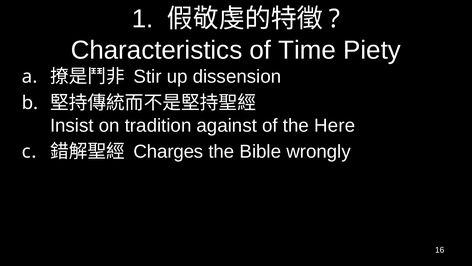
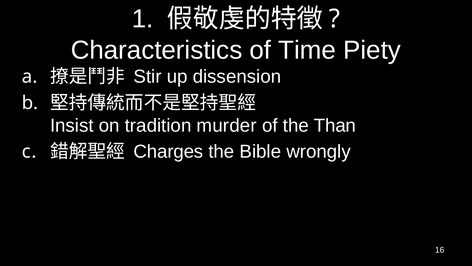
against: against -> murder
Here: Here -> Than
